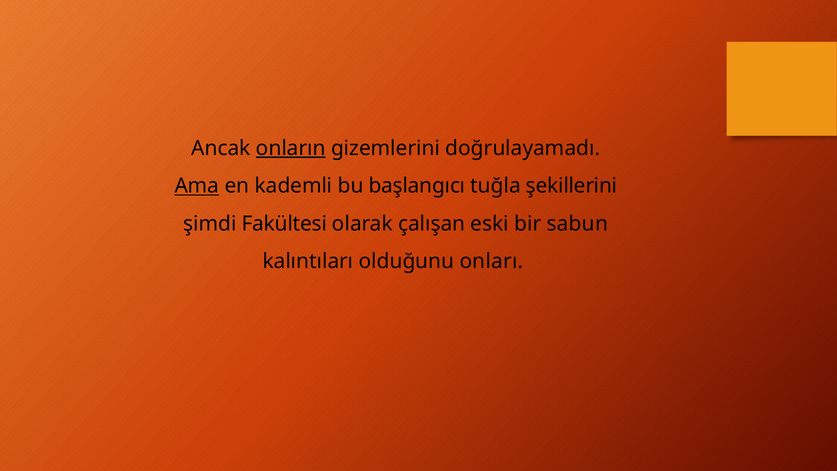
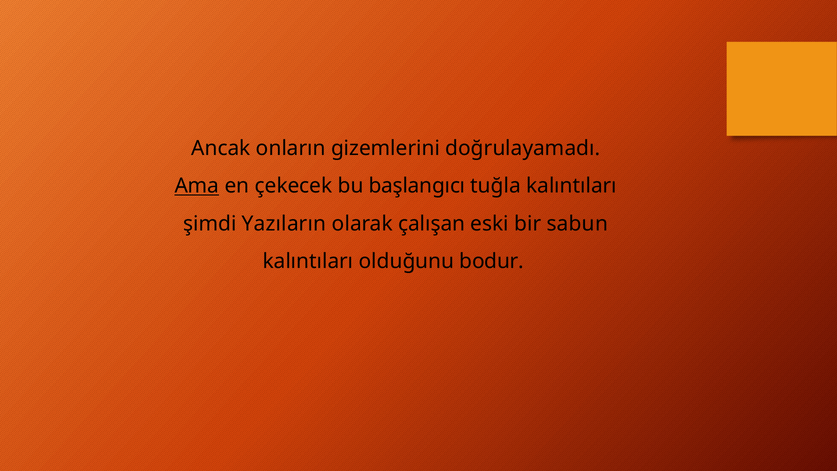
onların underline: present -> none
kademli: kademli -> çekecek
tuğla şekillerini: şekillerini -> kalıntıları
Fakültesi: Fakültesi -> Yazıların
onları: onları -> bodur
